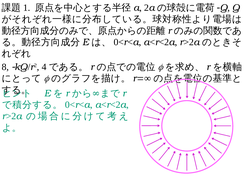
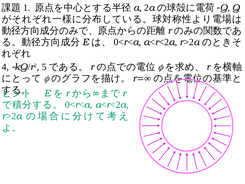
8: 8 -> 4
4: 4 -> 5
